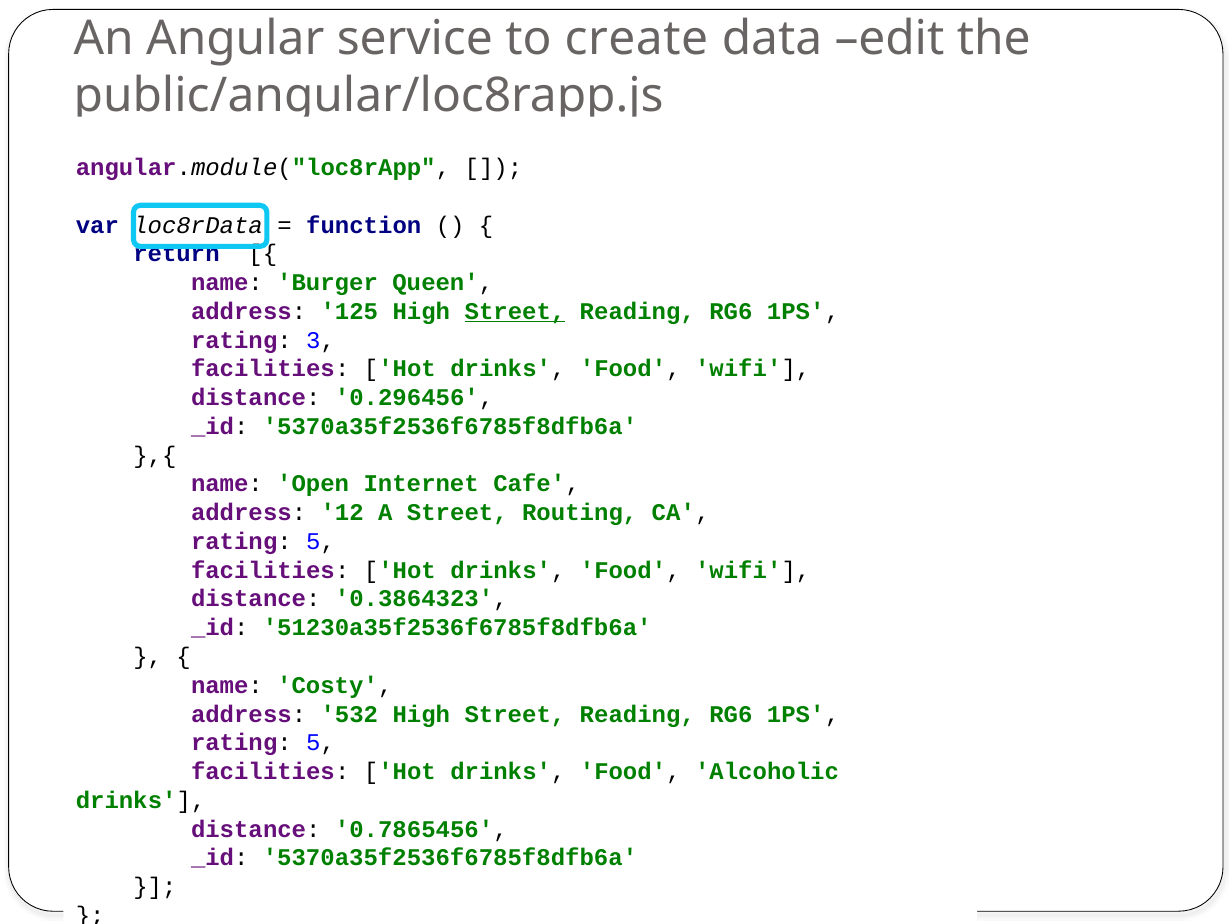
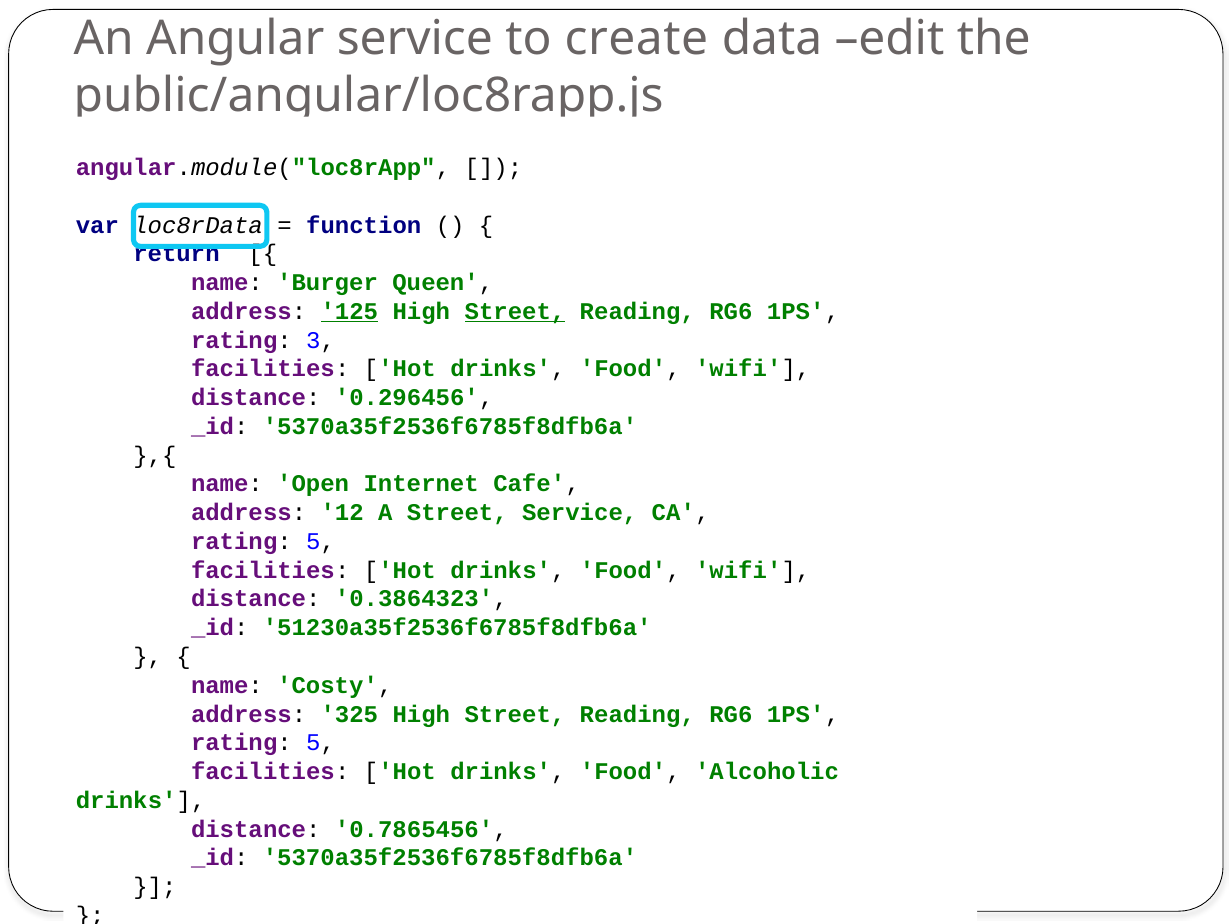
125 underline: none -> present
Street Routing: Routing -> Service
532: 532 -> 325
